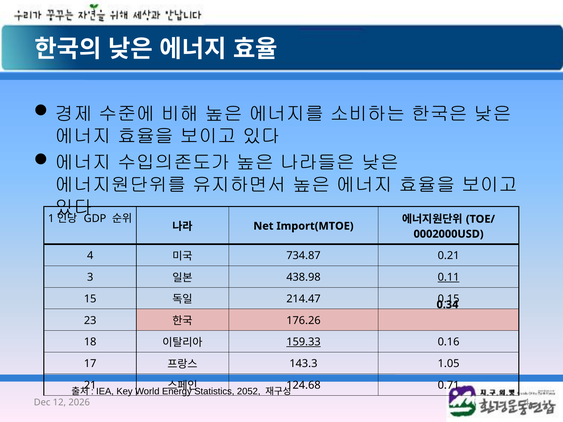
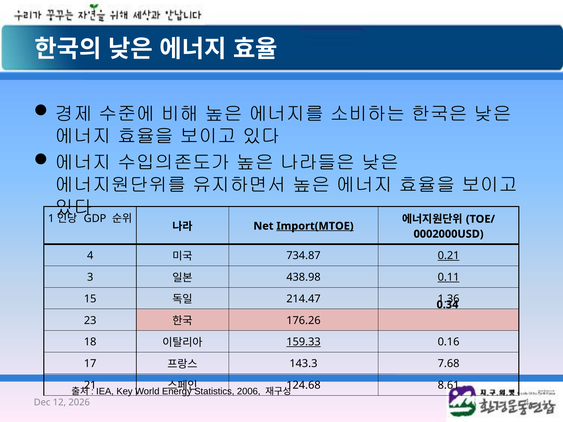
Import(MTOE underline: none -> present
0.21 underline: none -> present
0.15: 0.15 -> 1.36
1.05: 1.05 -> 7.68
0.71: 0.71 -> 8.61
2052: 2052 -> 2006
